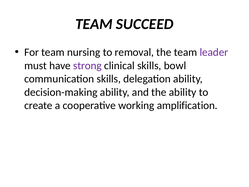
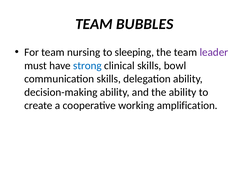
SUCCEED: SUCCEED -> BUBBLES
removal: removal -> sleeping
strong colour: purple -> blue
